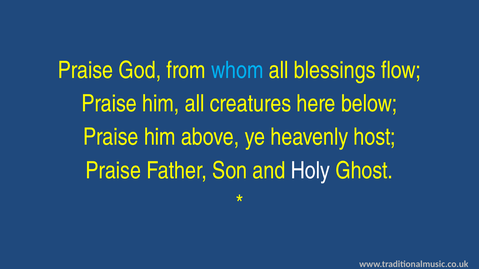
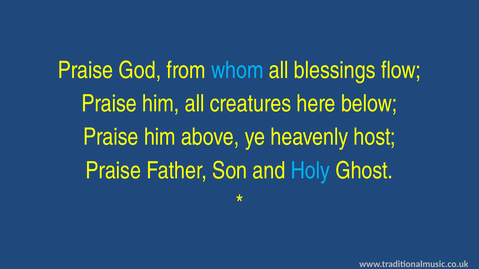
Holy colour: white -> light blue
